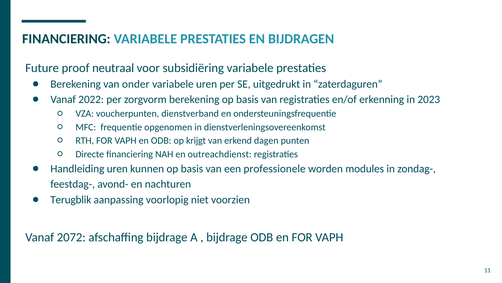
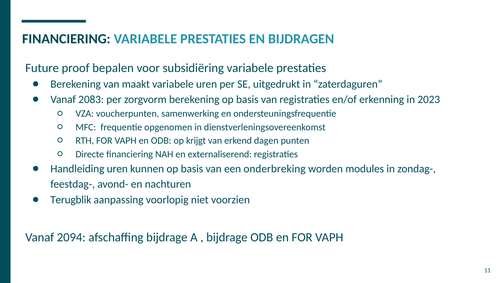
neutraal: neutraal -> bepalen
onder: onder -> maakt
2022: 2022 -> 2083
dienstverband: dienstverband -> samenwerking
outreachdienst: outreachdienst -> externaliserend
professionele: professionele -> onderbreking
2072: 2072 -> 2094
